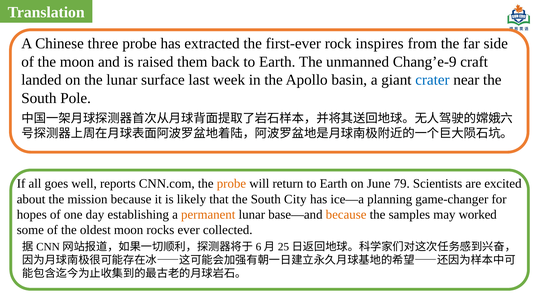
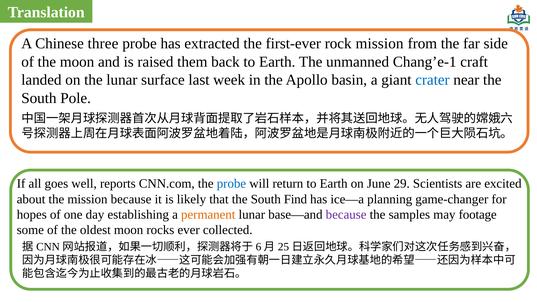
rock inspires: inspires -> mission
Chang’e-9: Chang’e-9 -> Chang’e-1
probe at (231, 184) colour: orange -> blue
79: 79 -> 29
City: City -> Find
because at (346, 215) colour: orange -> purple
worked: worked -> footage
